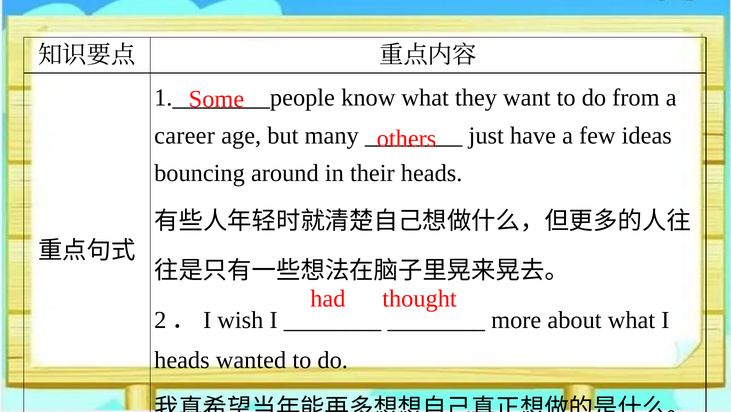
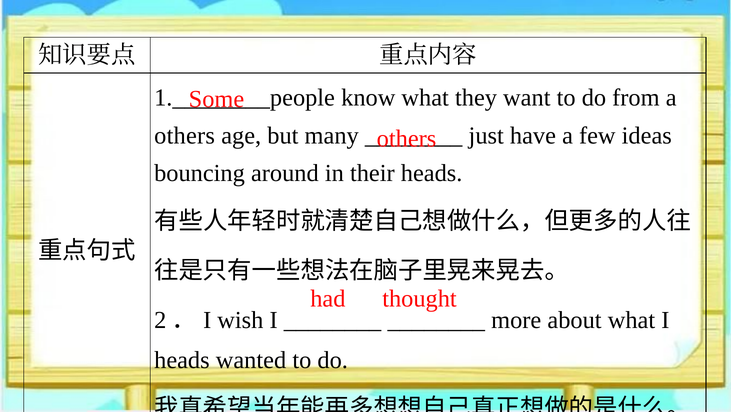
career at (185, 135): career -> others
